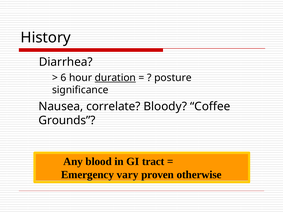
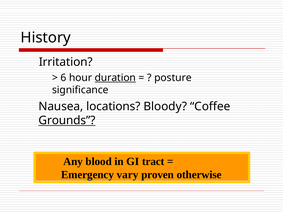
Diarrhea: Diarrhea -> Irritation
correlate: correlate -> locations
Grounds underline: none -> present
